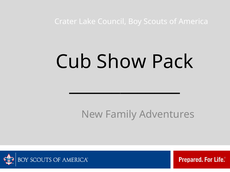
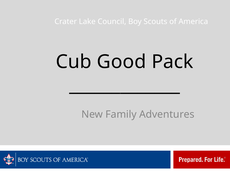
Show: Show -> Good
